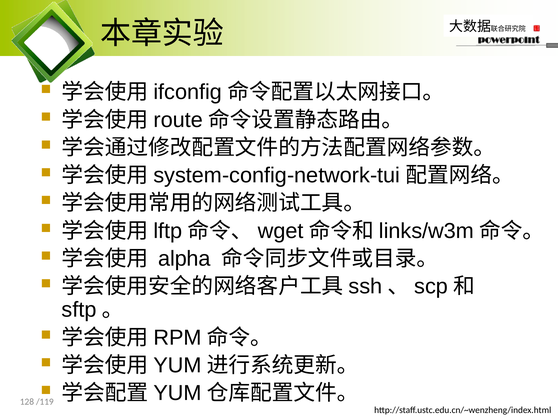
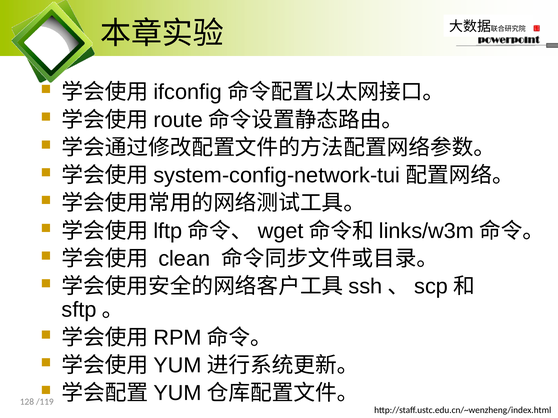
alpha: alpha -> clean
